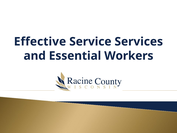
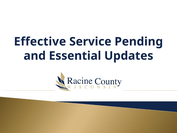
Services: Services -> Pending
Workers: Workers -> Updates
